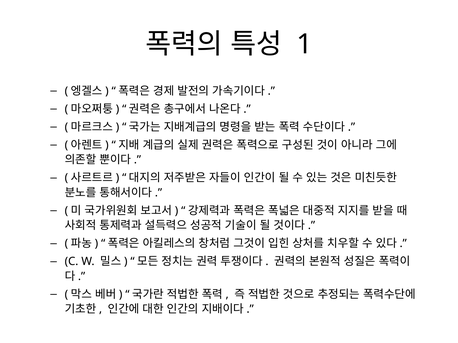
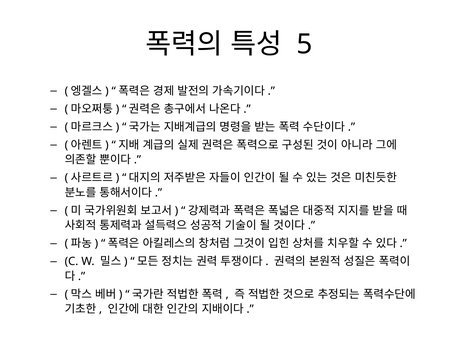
1: 1 -> 5
